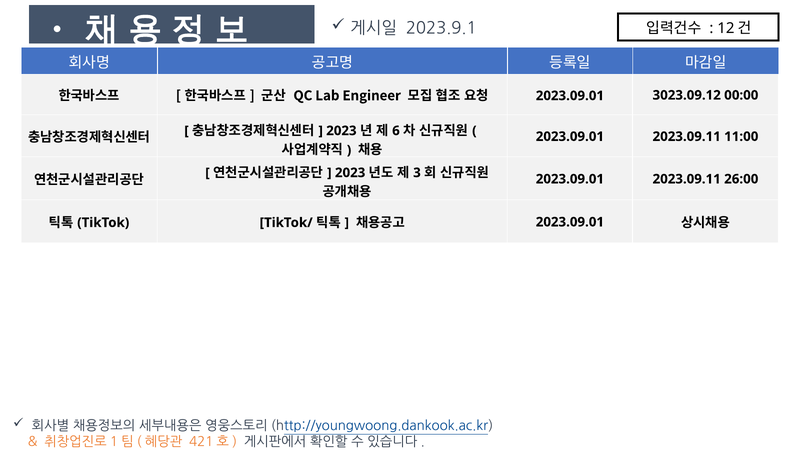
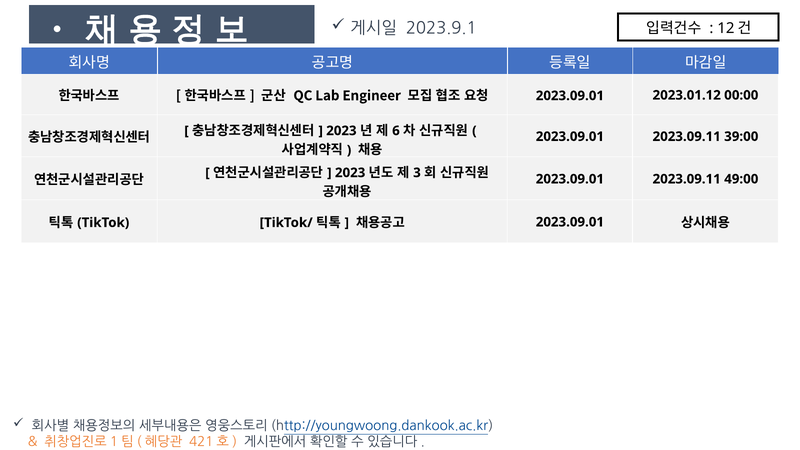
3023.09.12: 3023.09.12 -> 2023.01.12
11:00: 11:00 -> 39:00
26:00: 26:00 -> 49:00
